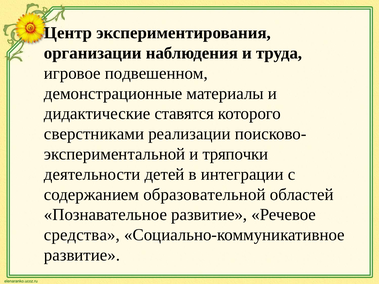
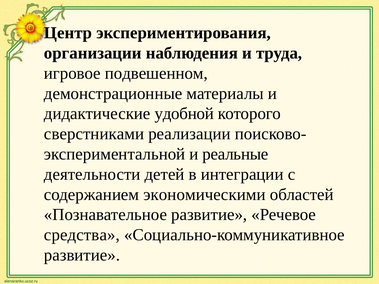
ставятся: ставятся -> удобной
тряпочки: тряпочки -> реальные
образовательной: образовательной -> экономическими
